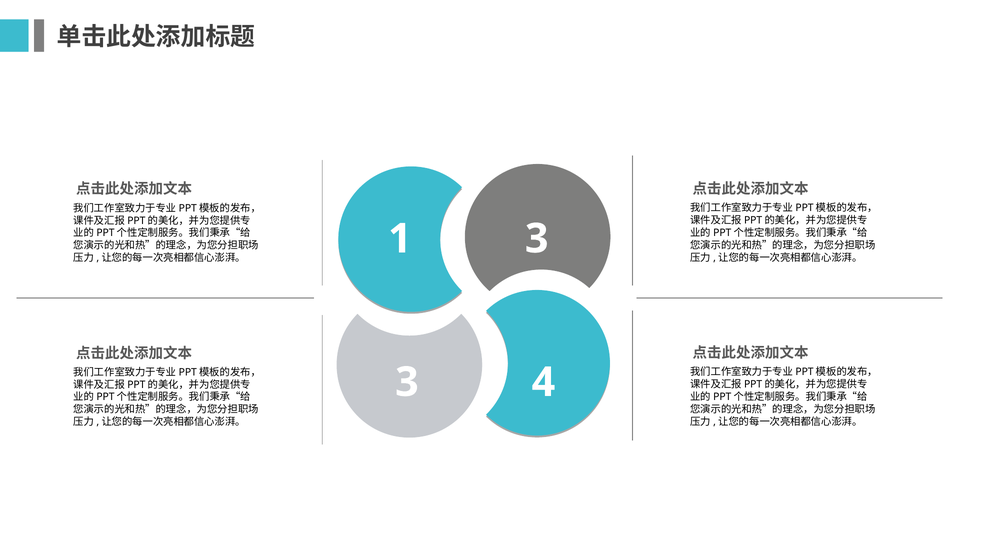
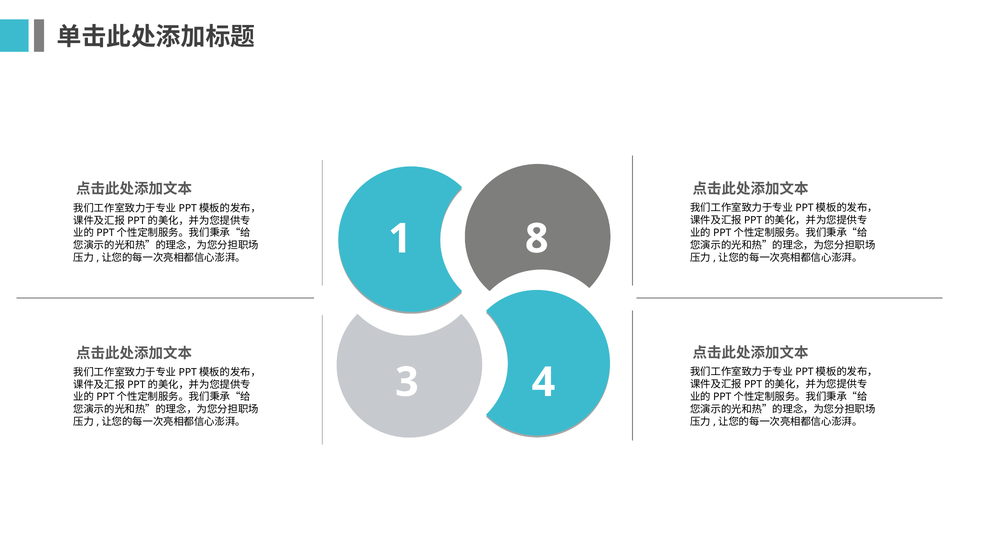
1 3: 3 -> 8
